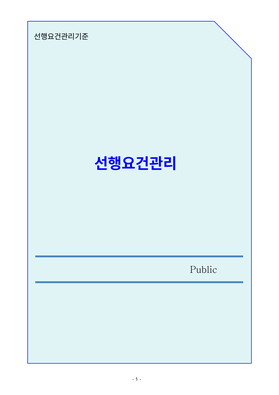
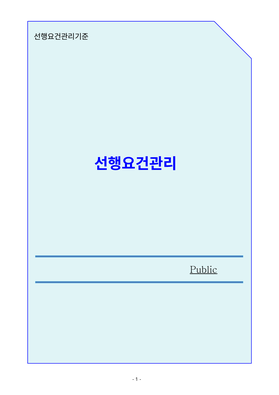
Public underline: none -> present
